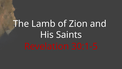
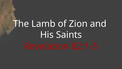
30:1-5: 30:1-5 -> 82:1-5
